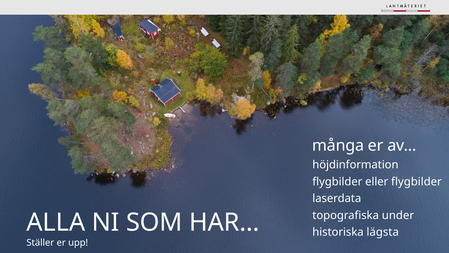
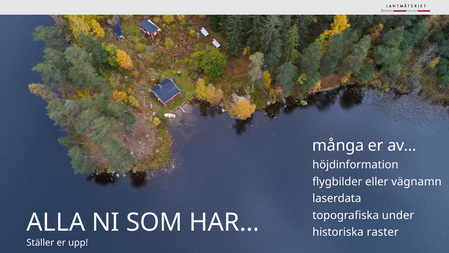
eller flygbilder: flygbilder -> vägnamn
lägsta: lägsta -> raster
